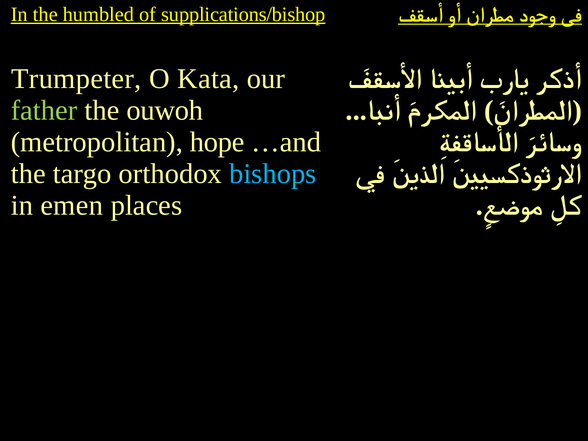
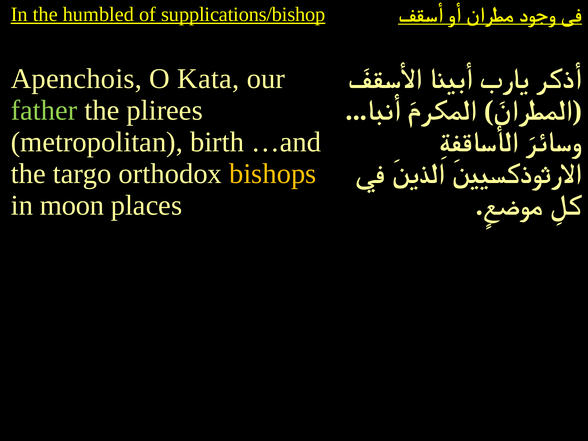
Trumpeter: Trumpeter -> Apenchois
ouwoh: ouwoh -> plirees
hope: hope -> birth
bishops colour: light blue -> yellow
emen: emen -> moon
